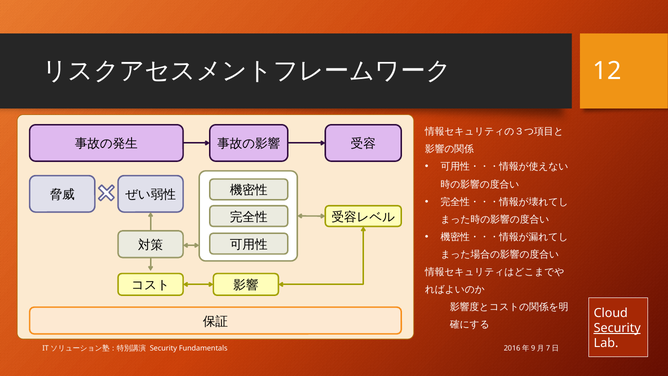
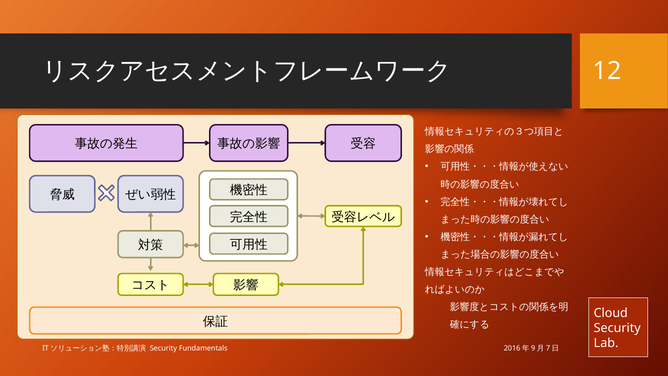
Security at (617, 328) underline: present -> none
